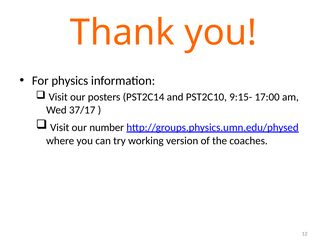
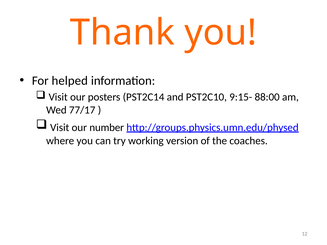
physics: physics -> helped
17:00: 17:00 -> 88:00
37/17: 37/17 -> 77/17
